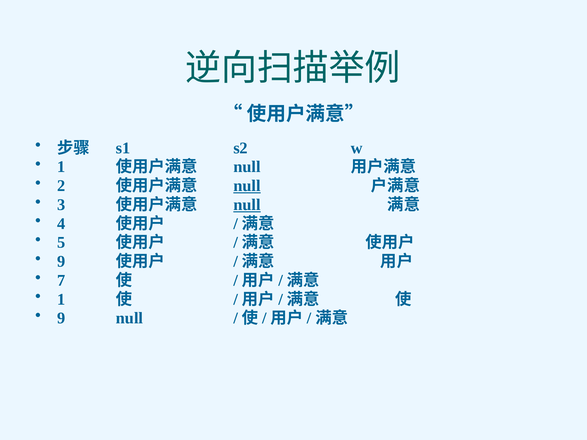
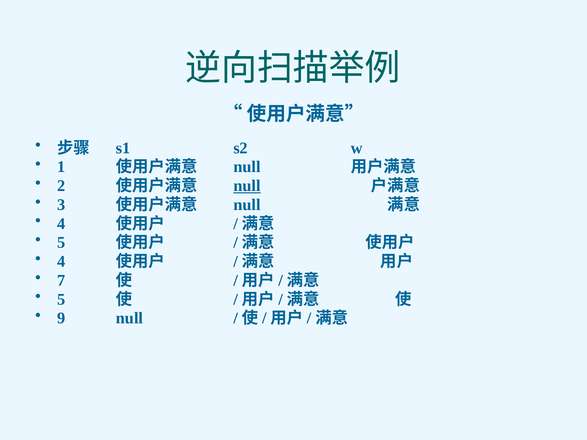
null at (247, 205) underline: present -> none
9 at (61, 262): 9 -> 4
1 at (61, 300): 1 -> 5
